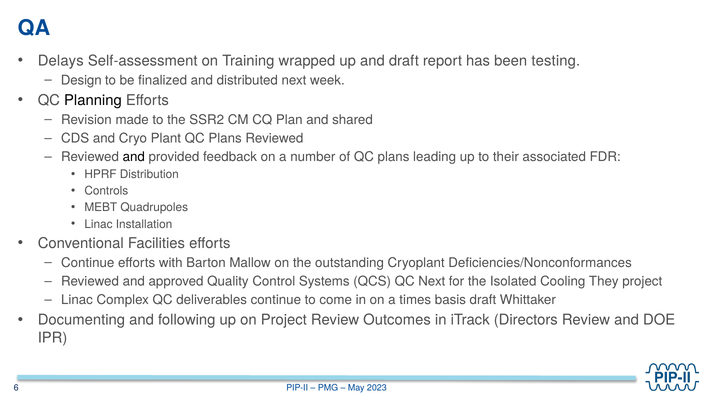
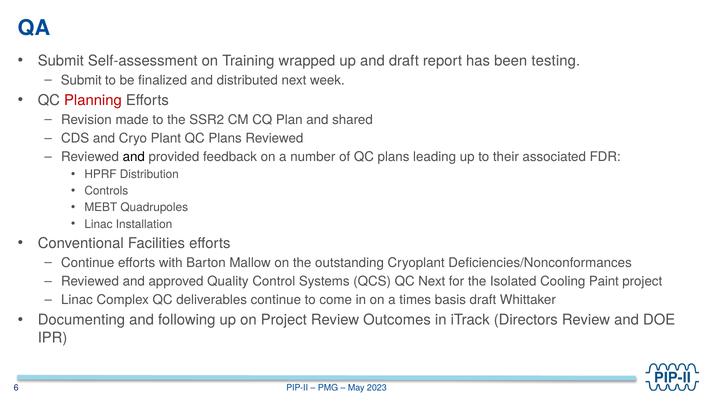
Delays at (61, 61): Delays -> Submit
Design at (81, 80): Design -> Submit
Planning colour: black -> red
They: They -> Paint
